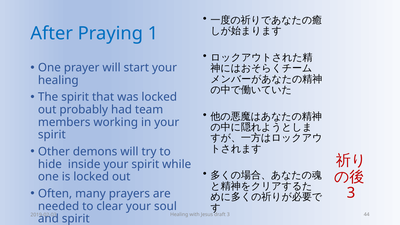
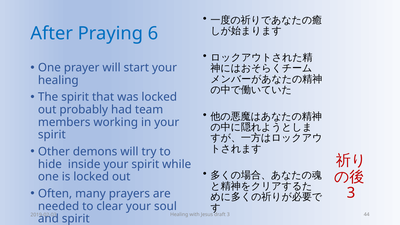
1: 1 -> 6
